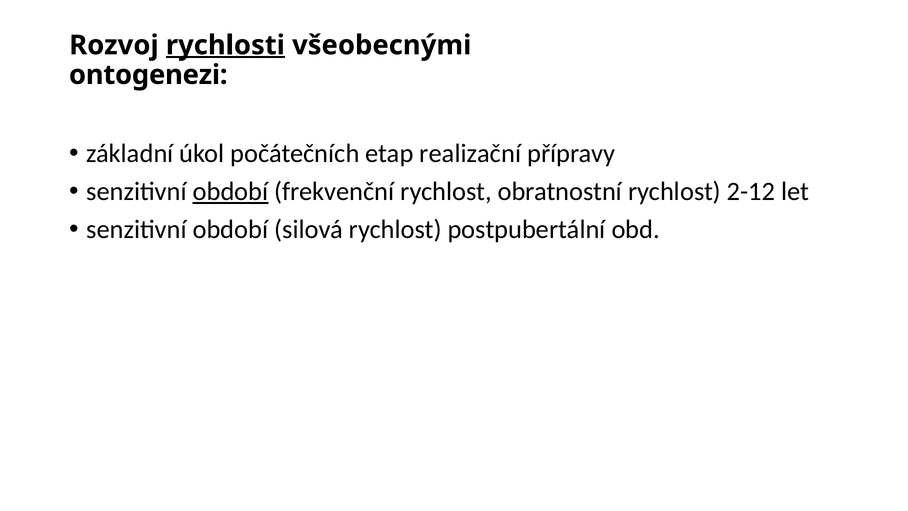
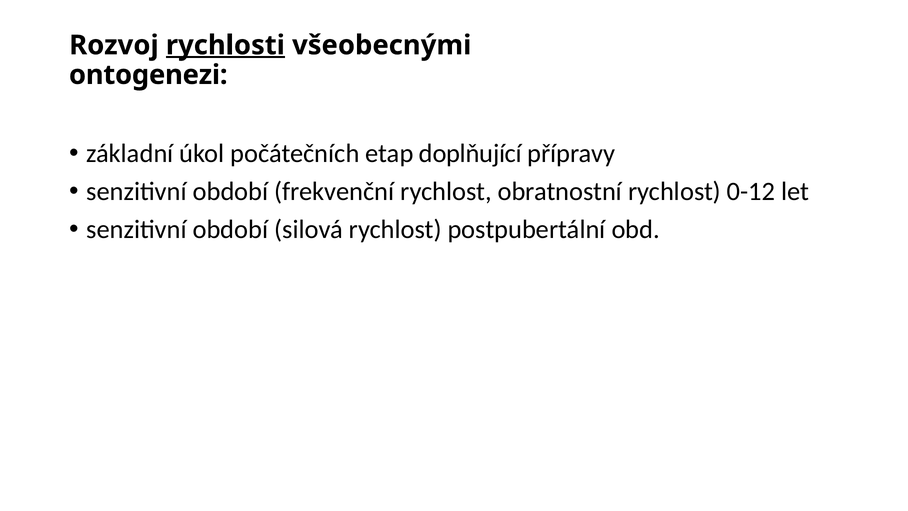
realizační: realizační -> doplňující
období at (231, 191) underline: present -> none
2-12: 2-12 -> 0-12
